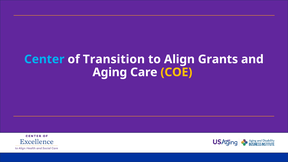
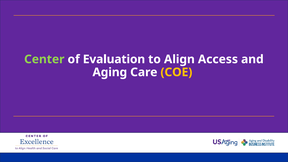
Center colour: light blue -> light green
Transition: Transition -> Evaluation
Grants: Grants -> Access
